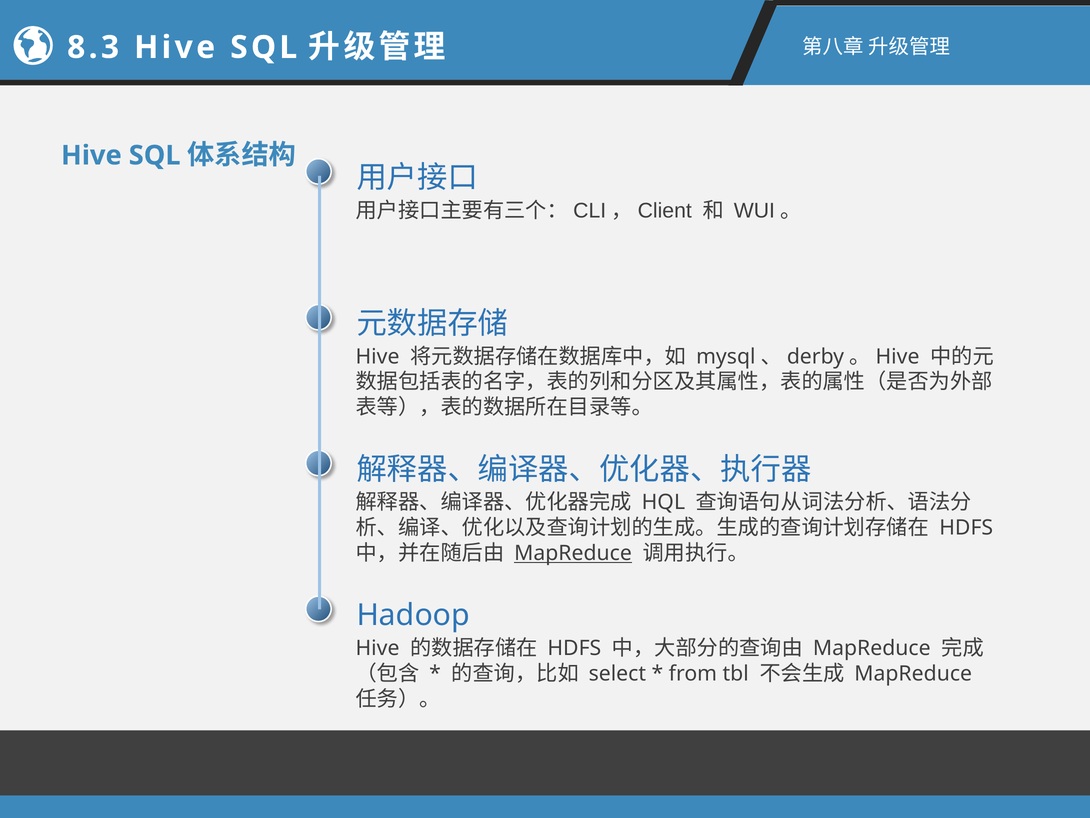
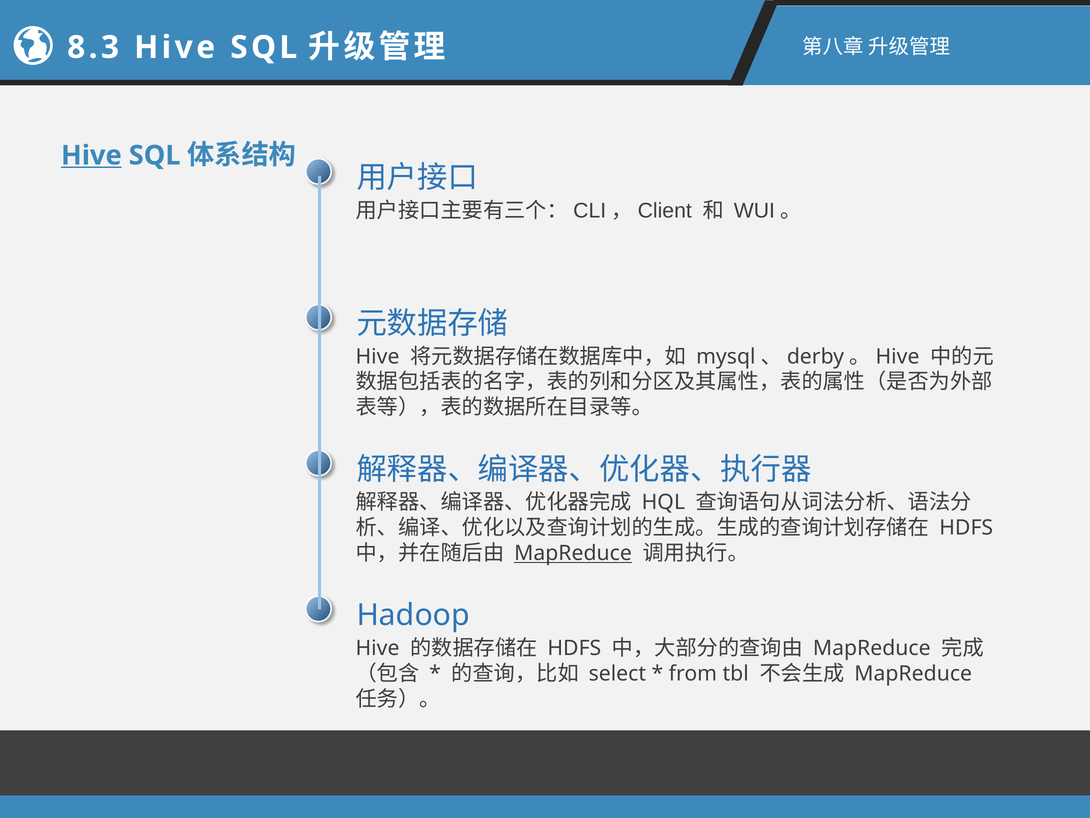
Hive at (91, 155) underline: none -> present
